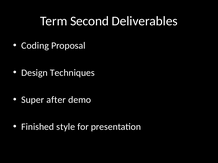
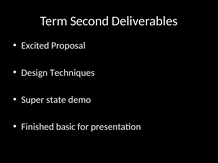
Coding: Coding -> Excited
after: after -> state
style: style -> basic
